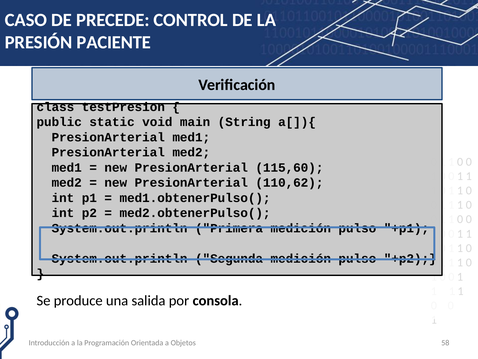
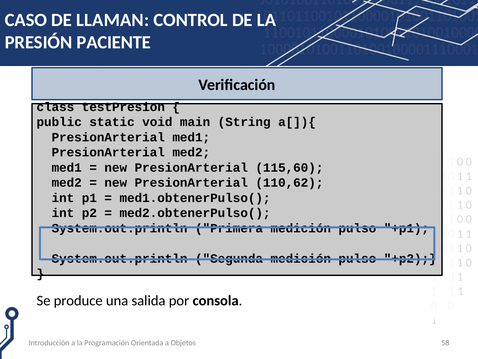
PRECEDE: PRECEDE -> LLAMAN
